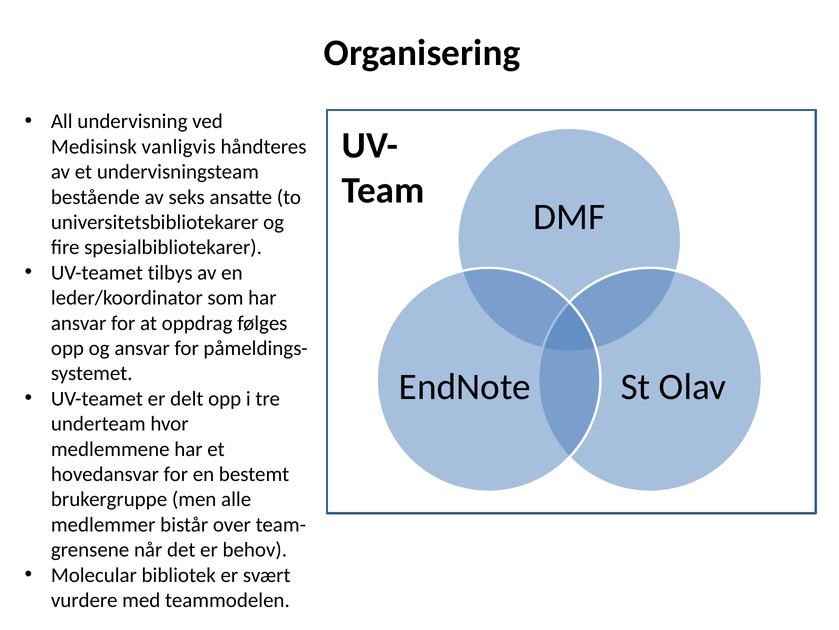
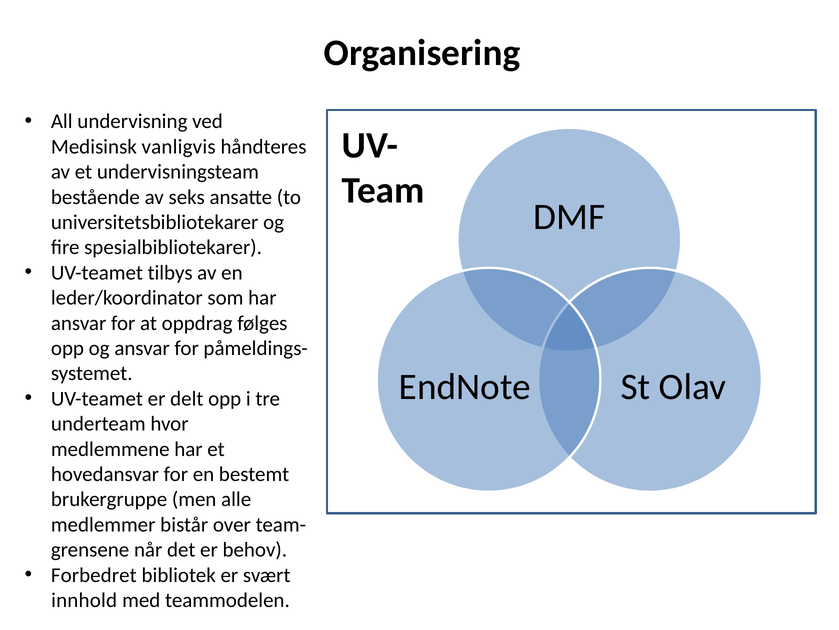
Molecular: Molecular -> Forbedret
vurdere: vurdere -> innhold
